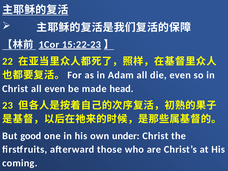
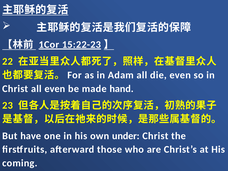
head: head -> hand
good: good -> have
